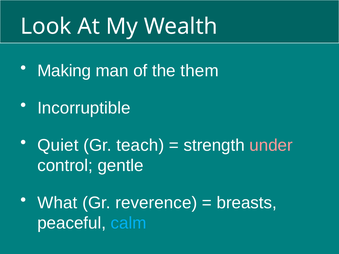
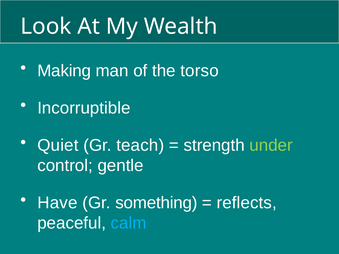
them: them -> torso
under colour: pink -> light green
What: What -> Have
reverence: reverence -> something
breasts: breasts -> reflects
